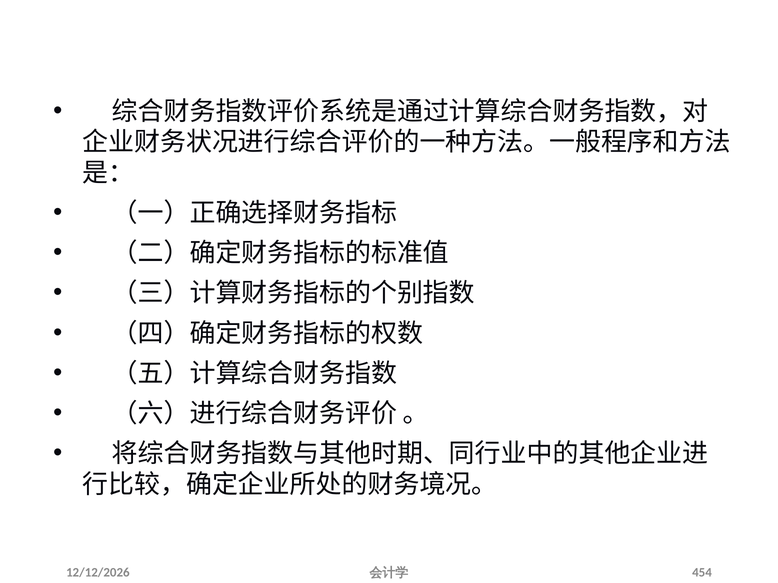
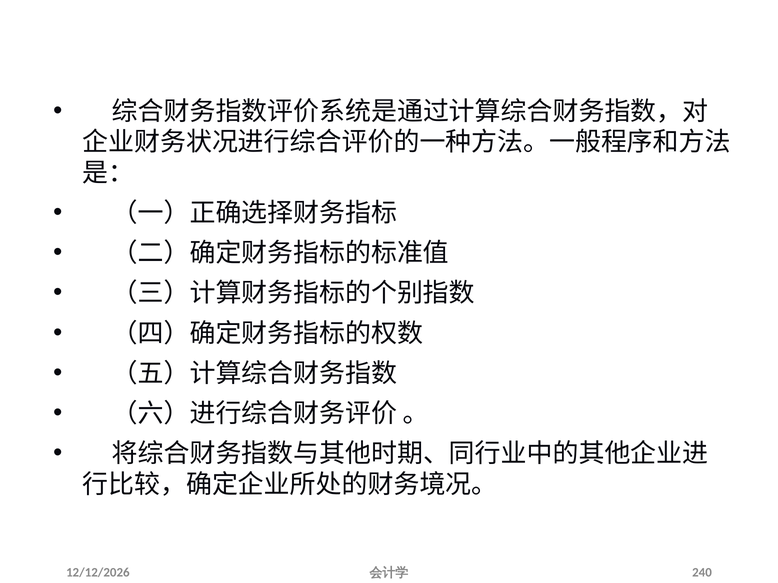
454: 454 -> 240
